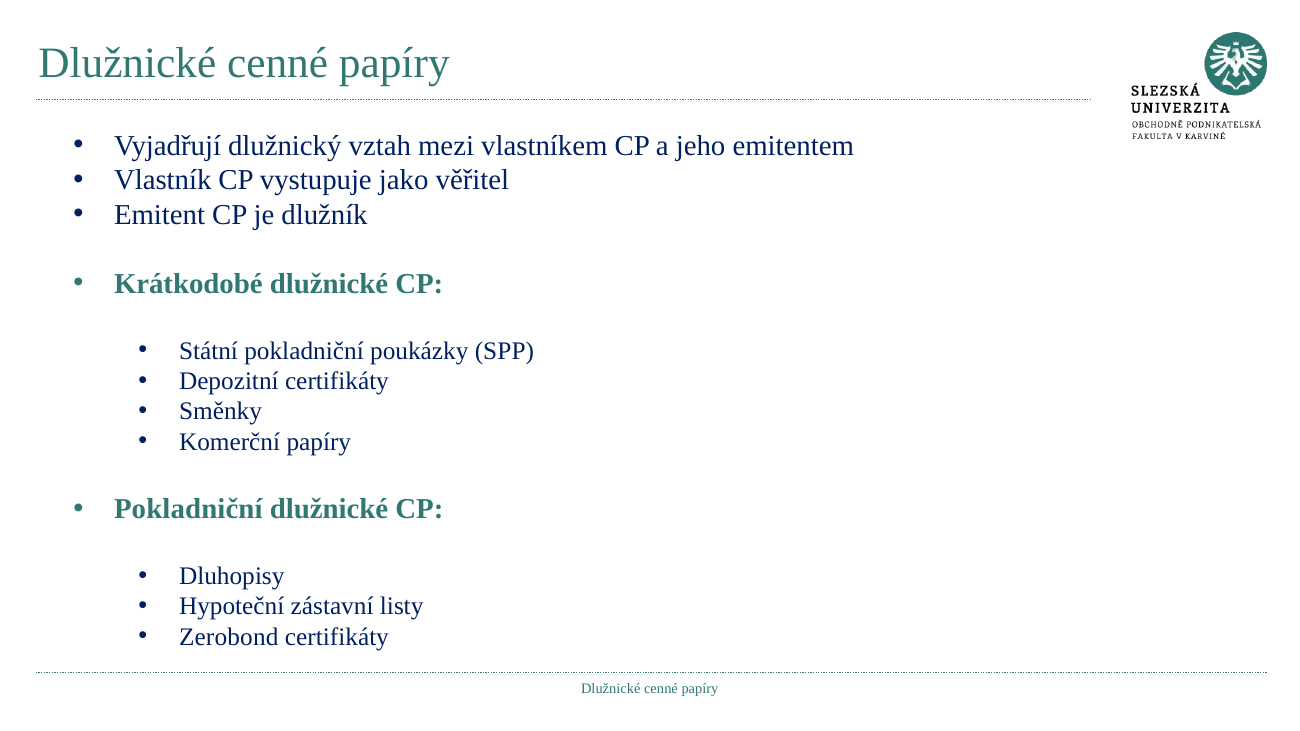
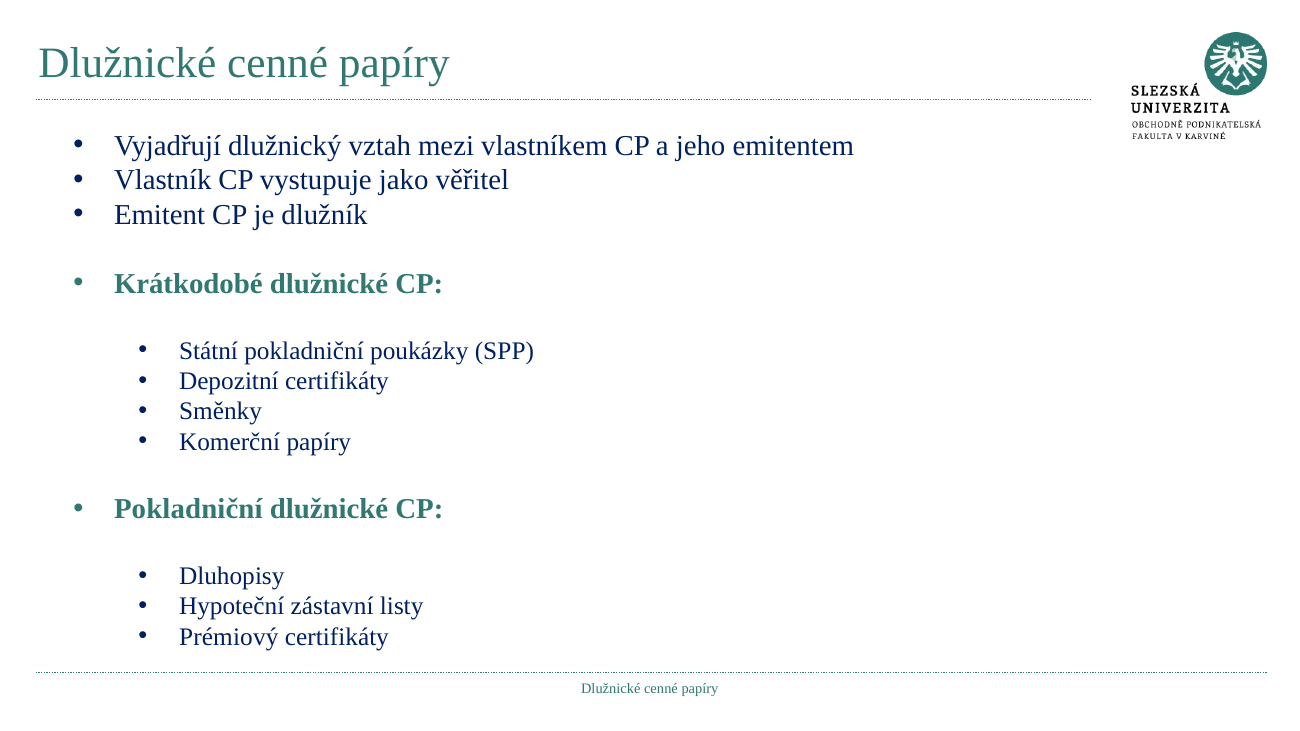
Zerobond: Zerobond -> Prémiový
